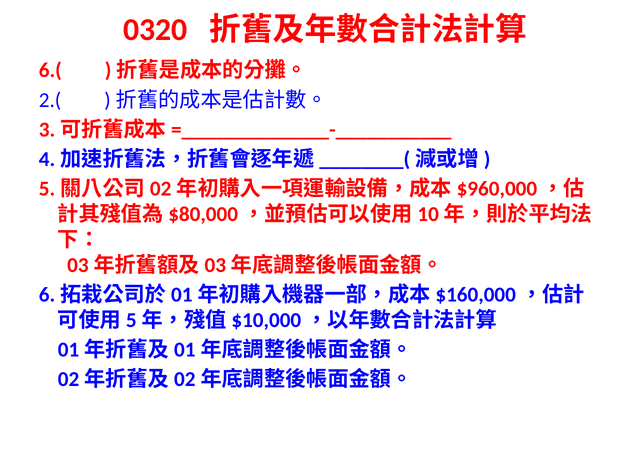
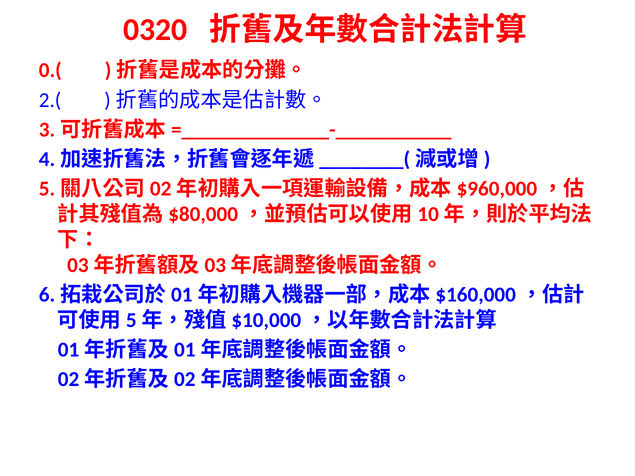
6.(: 6.( -> 0.(
